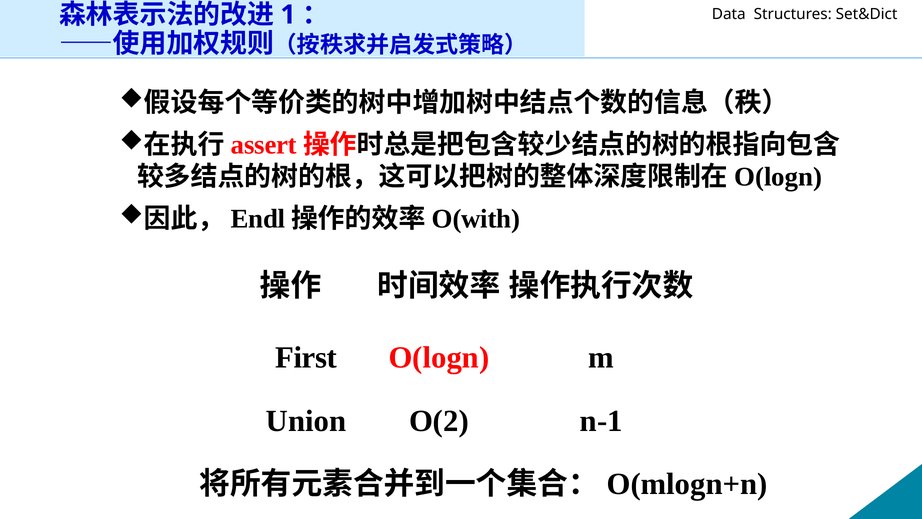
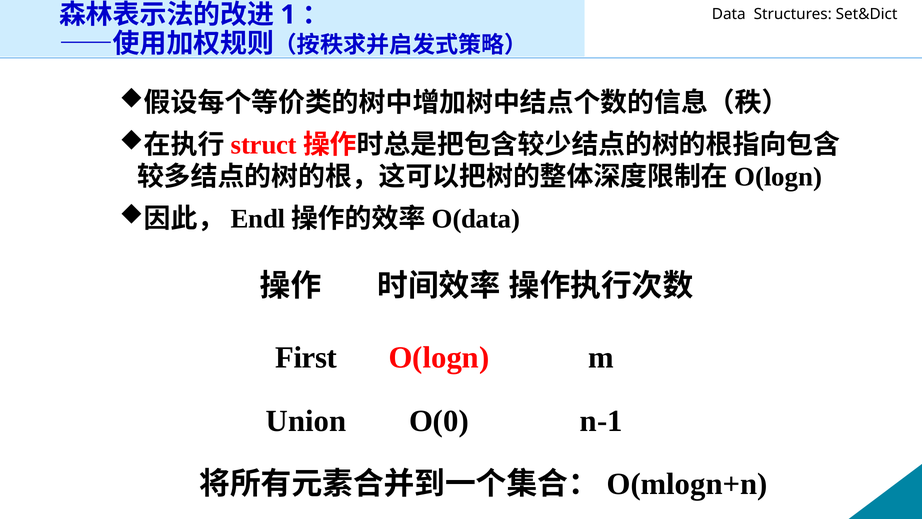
assert: assert -> struct
O(with: O(with -> O(data
O(2: O(2 -> O(0
